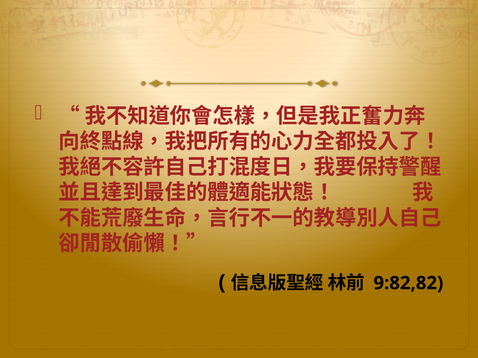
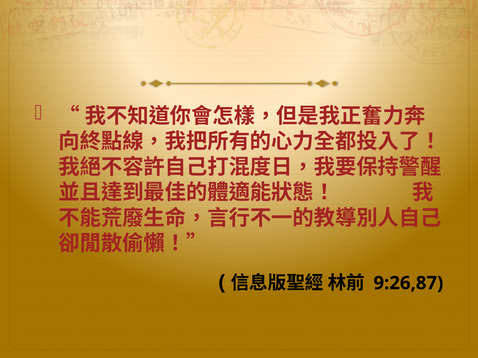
9:82,82: 9:82,82 -> 9:26,87
